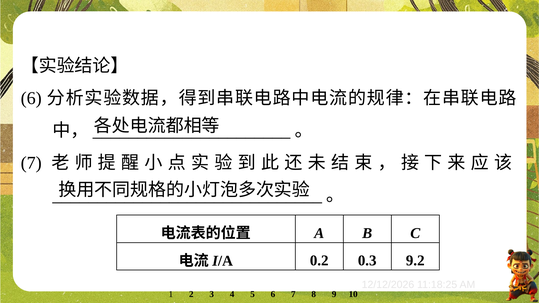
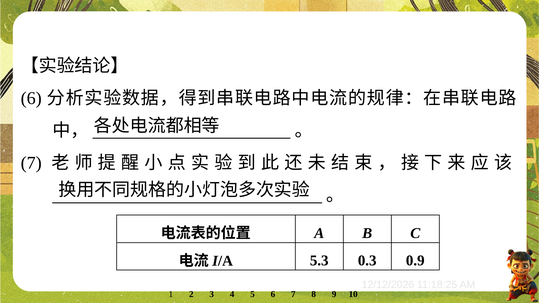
0.2: 0.2 -> 5.3
9.2: 9.2 -> 0.9
